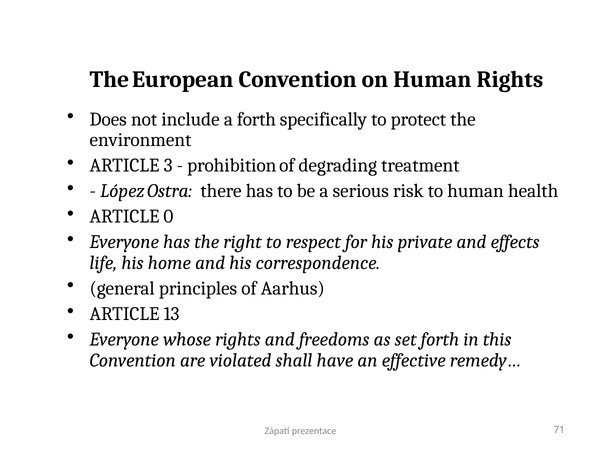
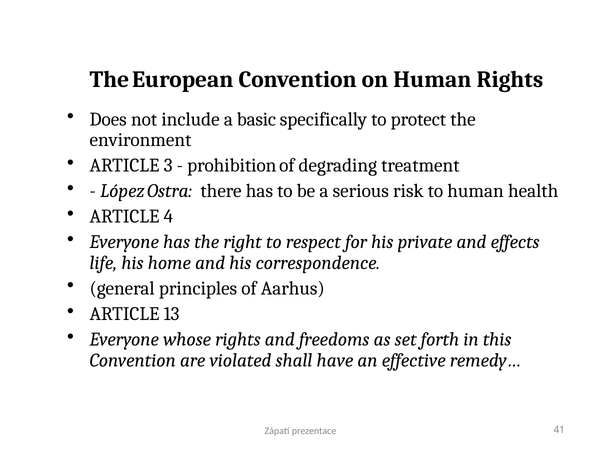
a forth: forth -> basic
0: 0 -> 4
71: 71 -> 41
